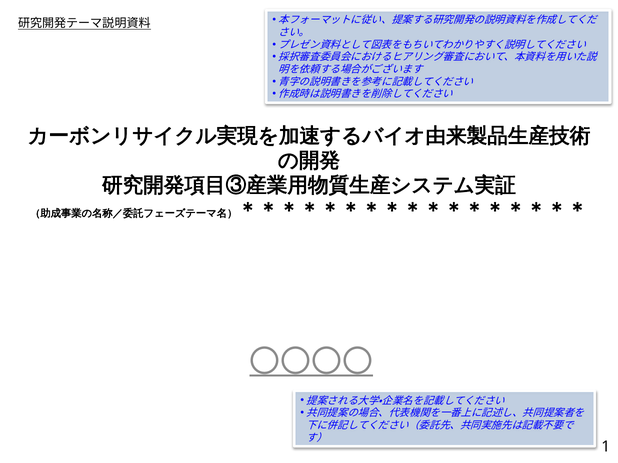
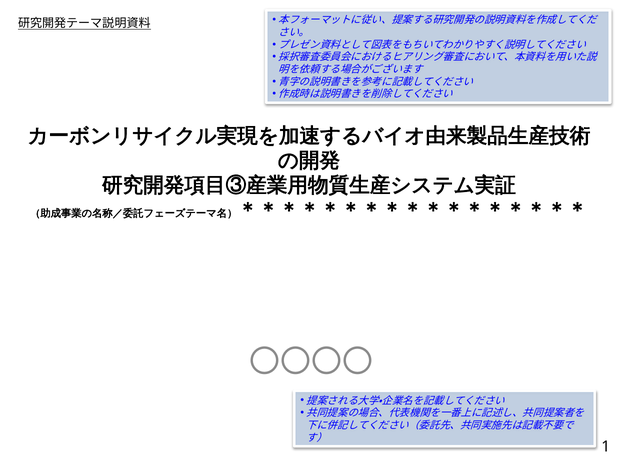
〇〇〇〇 underline: present -> none
